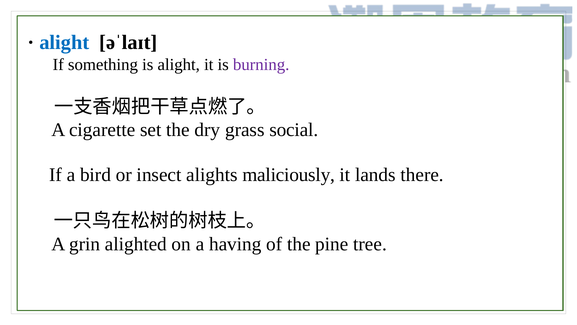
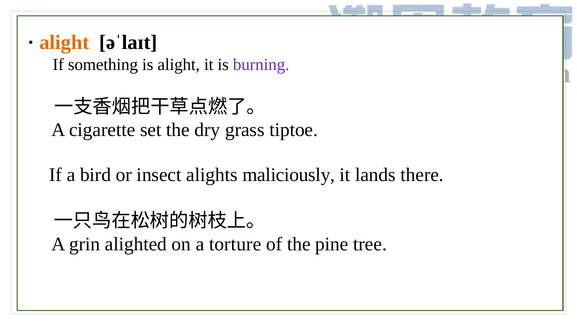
alight at (64, 42) colour: blue -> orange
social: social -> tiptoe
having: having -> torture
